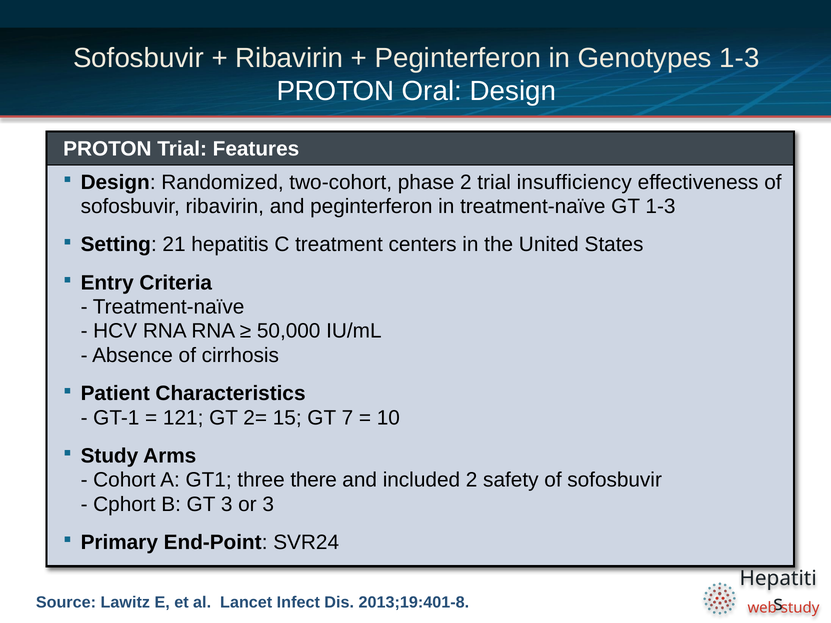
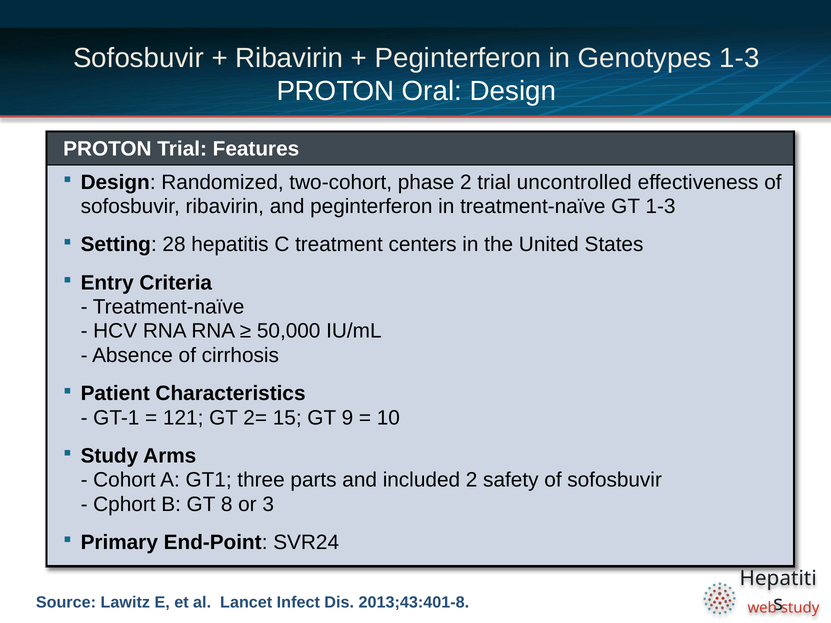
insufficiency: insufficiency -> uncontrolled
21: 21 -> 28
7: 7 -> 9
there: there -> parts
GT 3: 3 -> 8
2013;19:401-8: 2013;19:401-8 -> 2013;43:401-8
